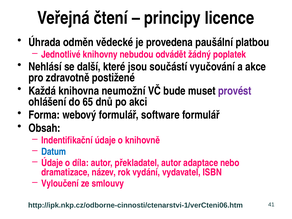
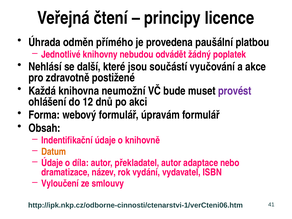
vědecké: vědecké -> přímého
65: 65 -> 12
software: software -> úpravám
Datum colour: blue -> orange
